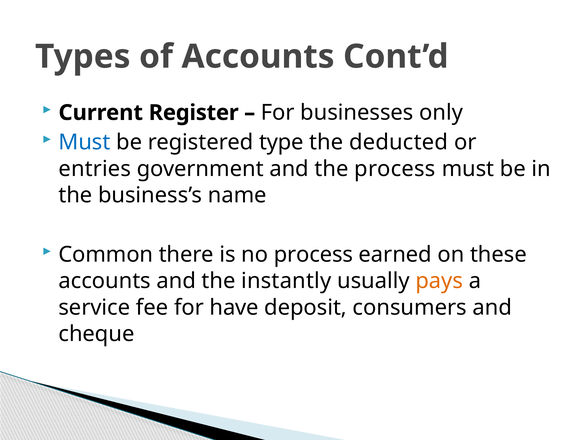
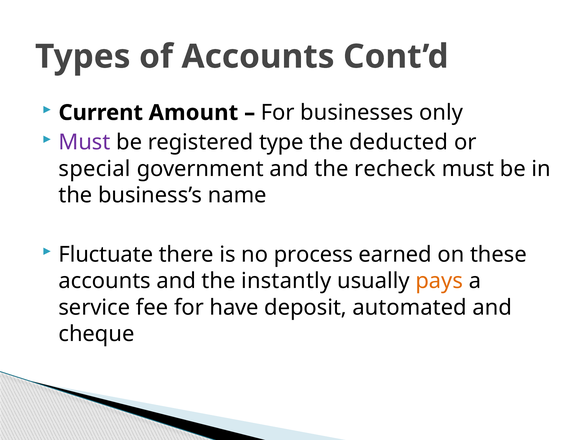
Register: Register -> Amount
Must at (84, 142) colour: blue -> purple
entries: entries -> special
the process: process -> recheck
Common: Common -> Fluctuate
consumers: consumers -> automated
